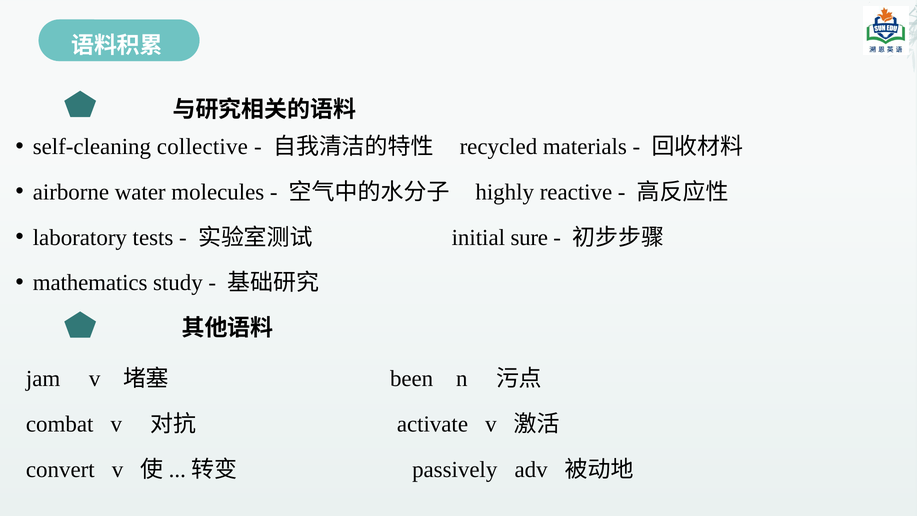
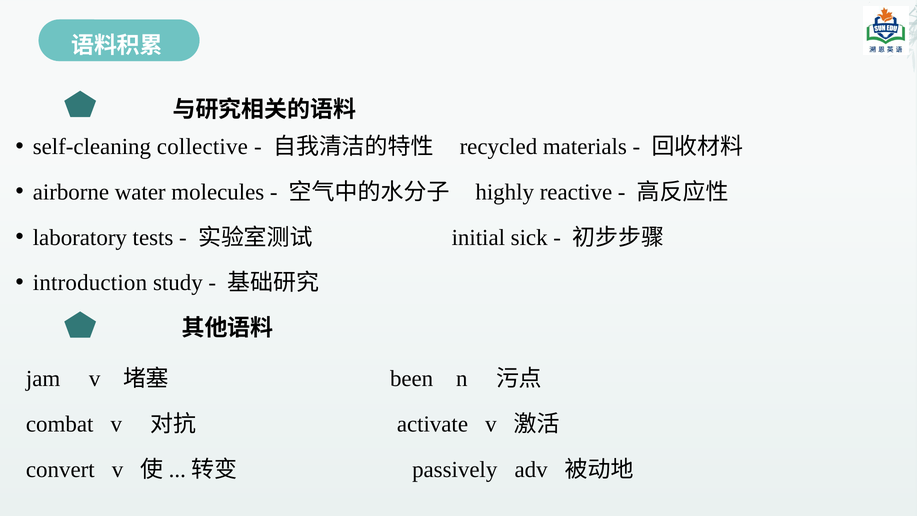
sure: sure -> sick
mathematics: mathematics -> introduction
